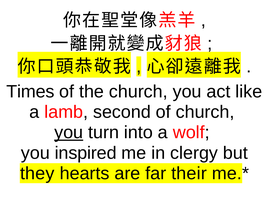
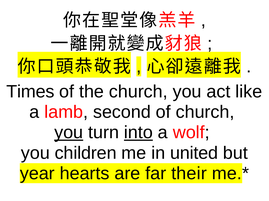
into underline: none -> present
inspired: inspired -> children
clergy: clergy -> united
they: they -> year
